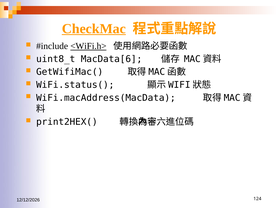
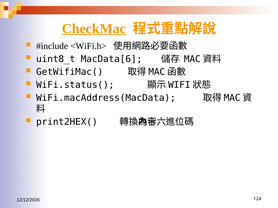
<WiFi.h> underline: present -> none
